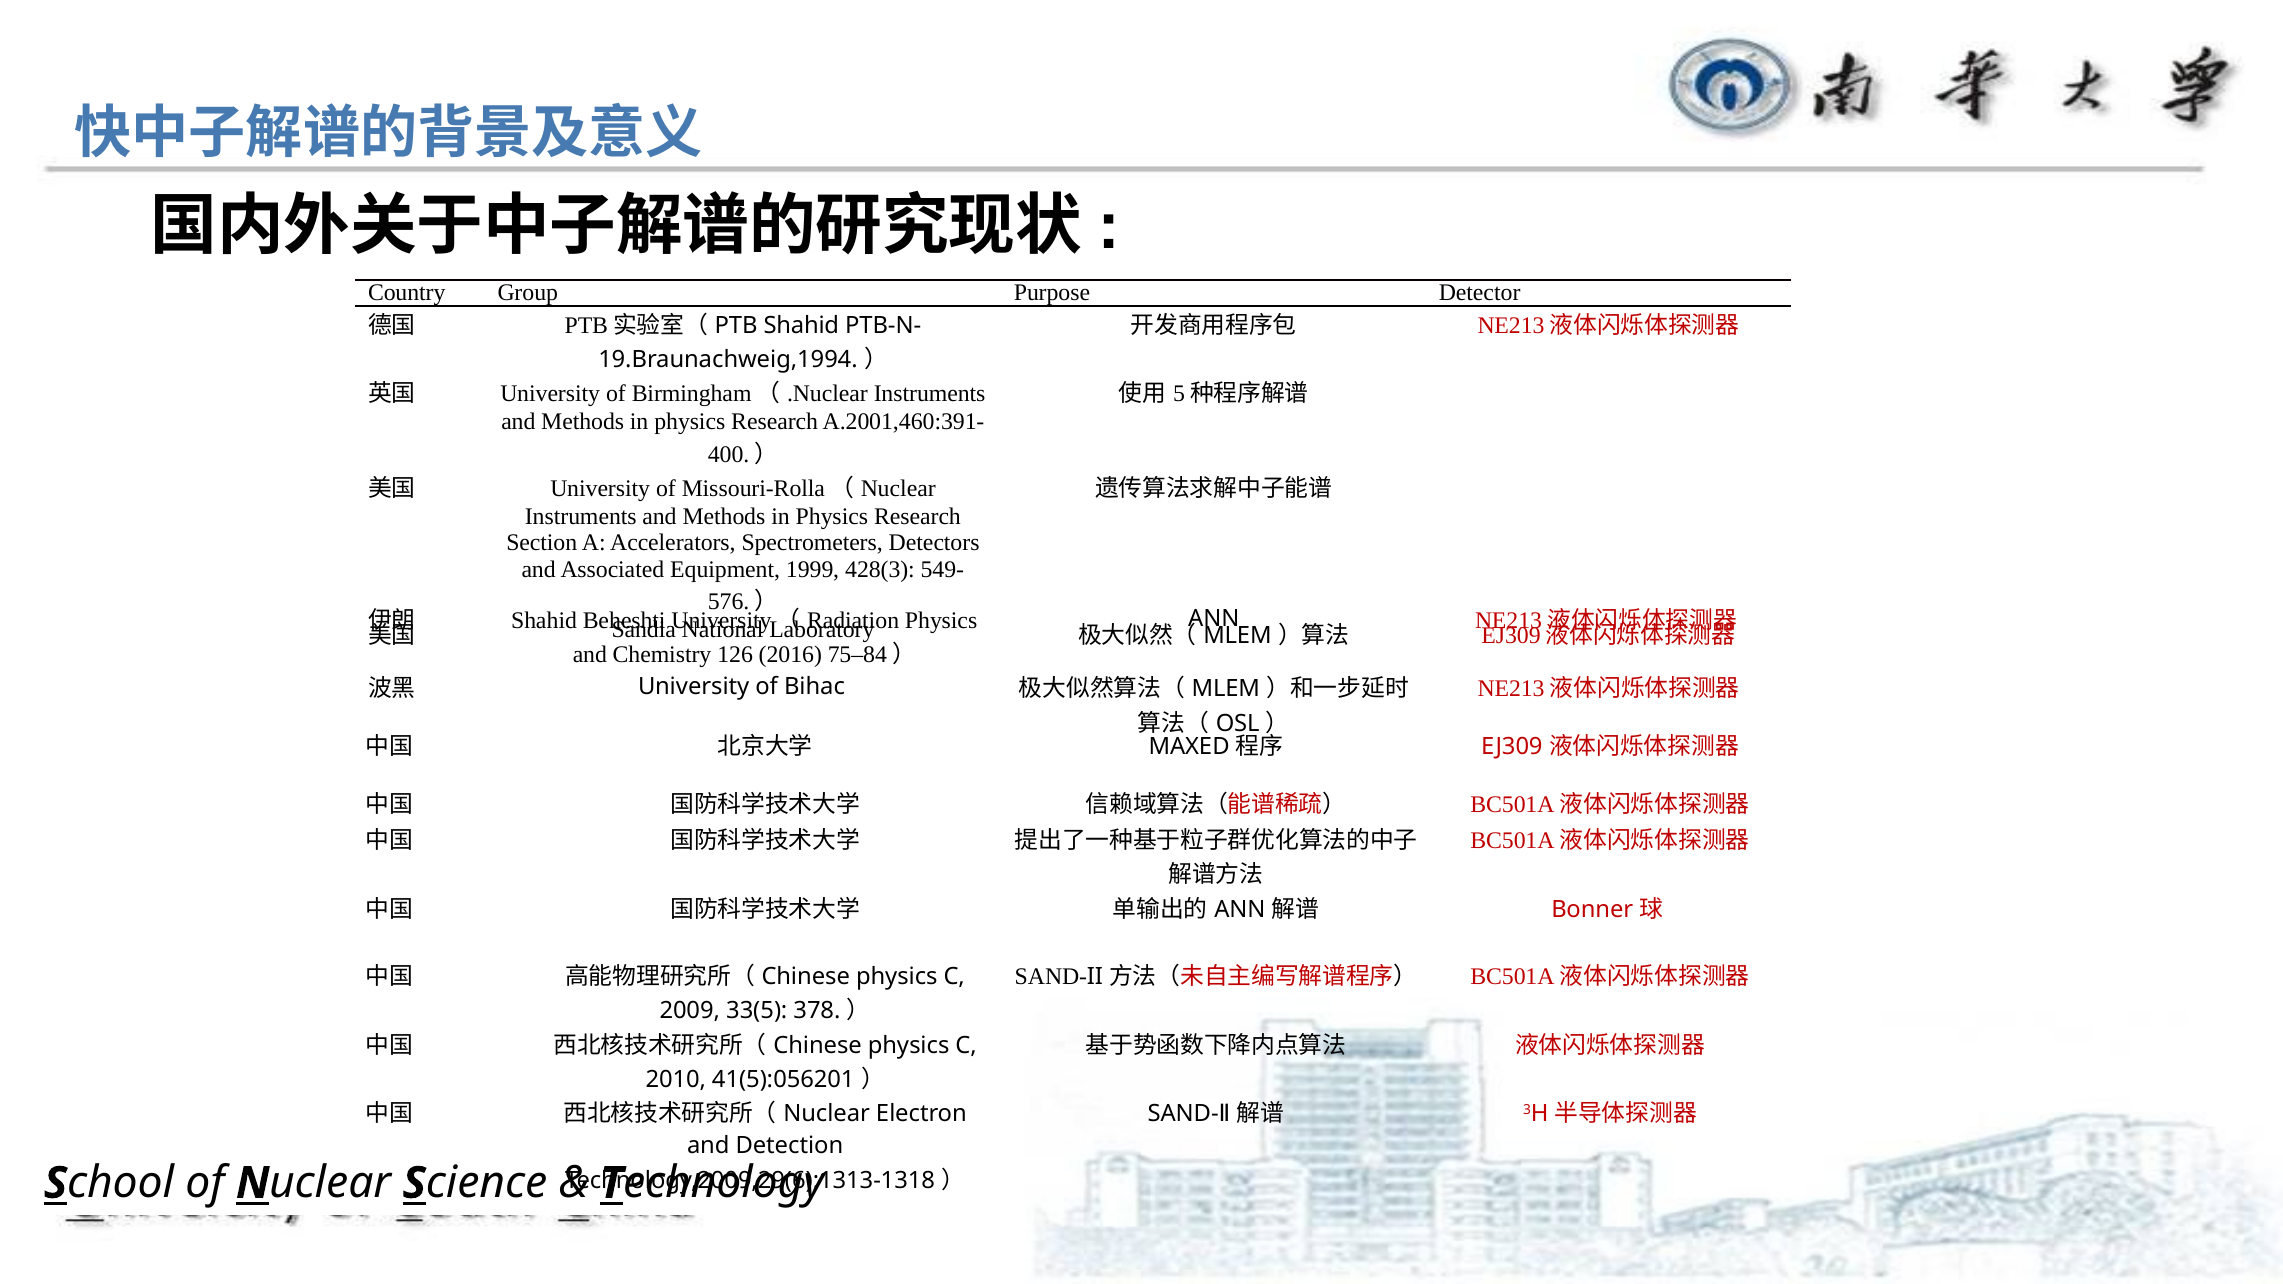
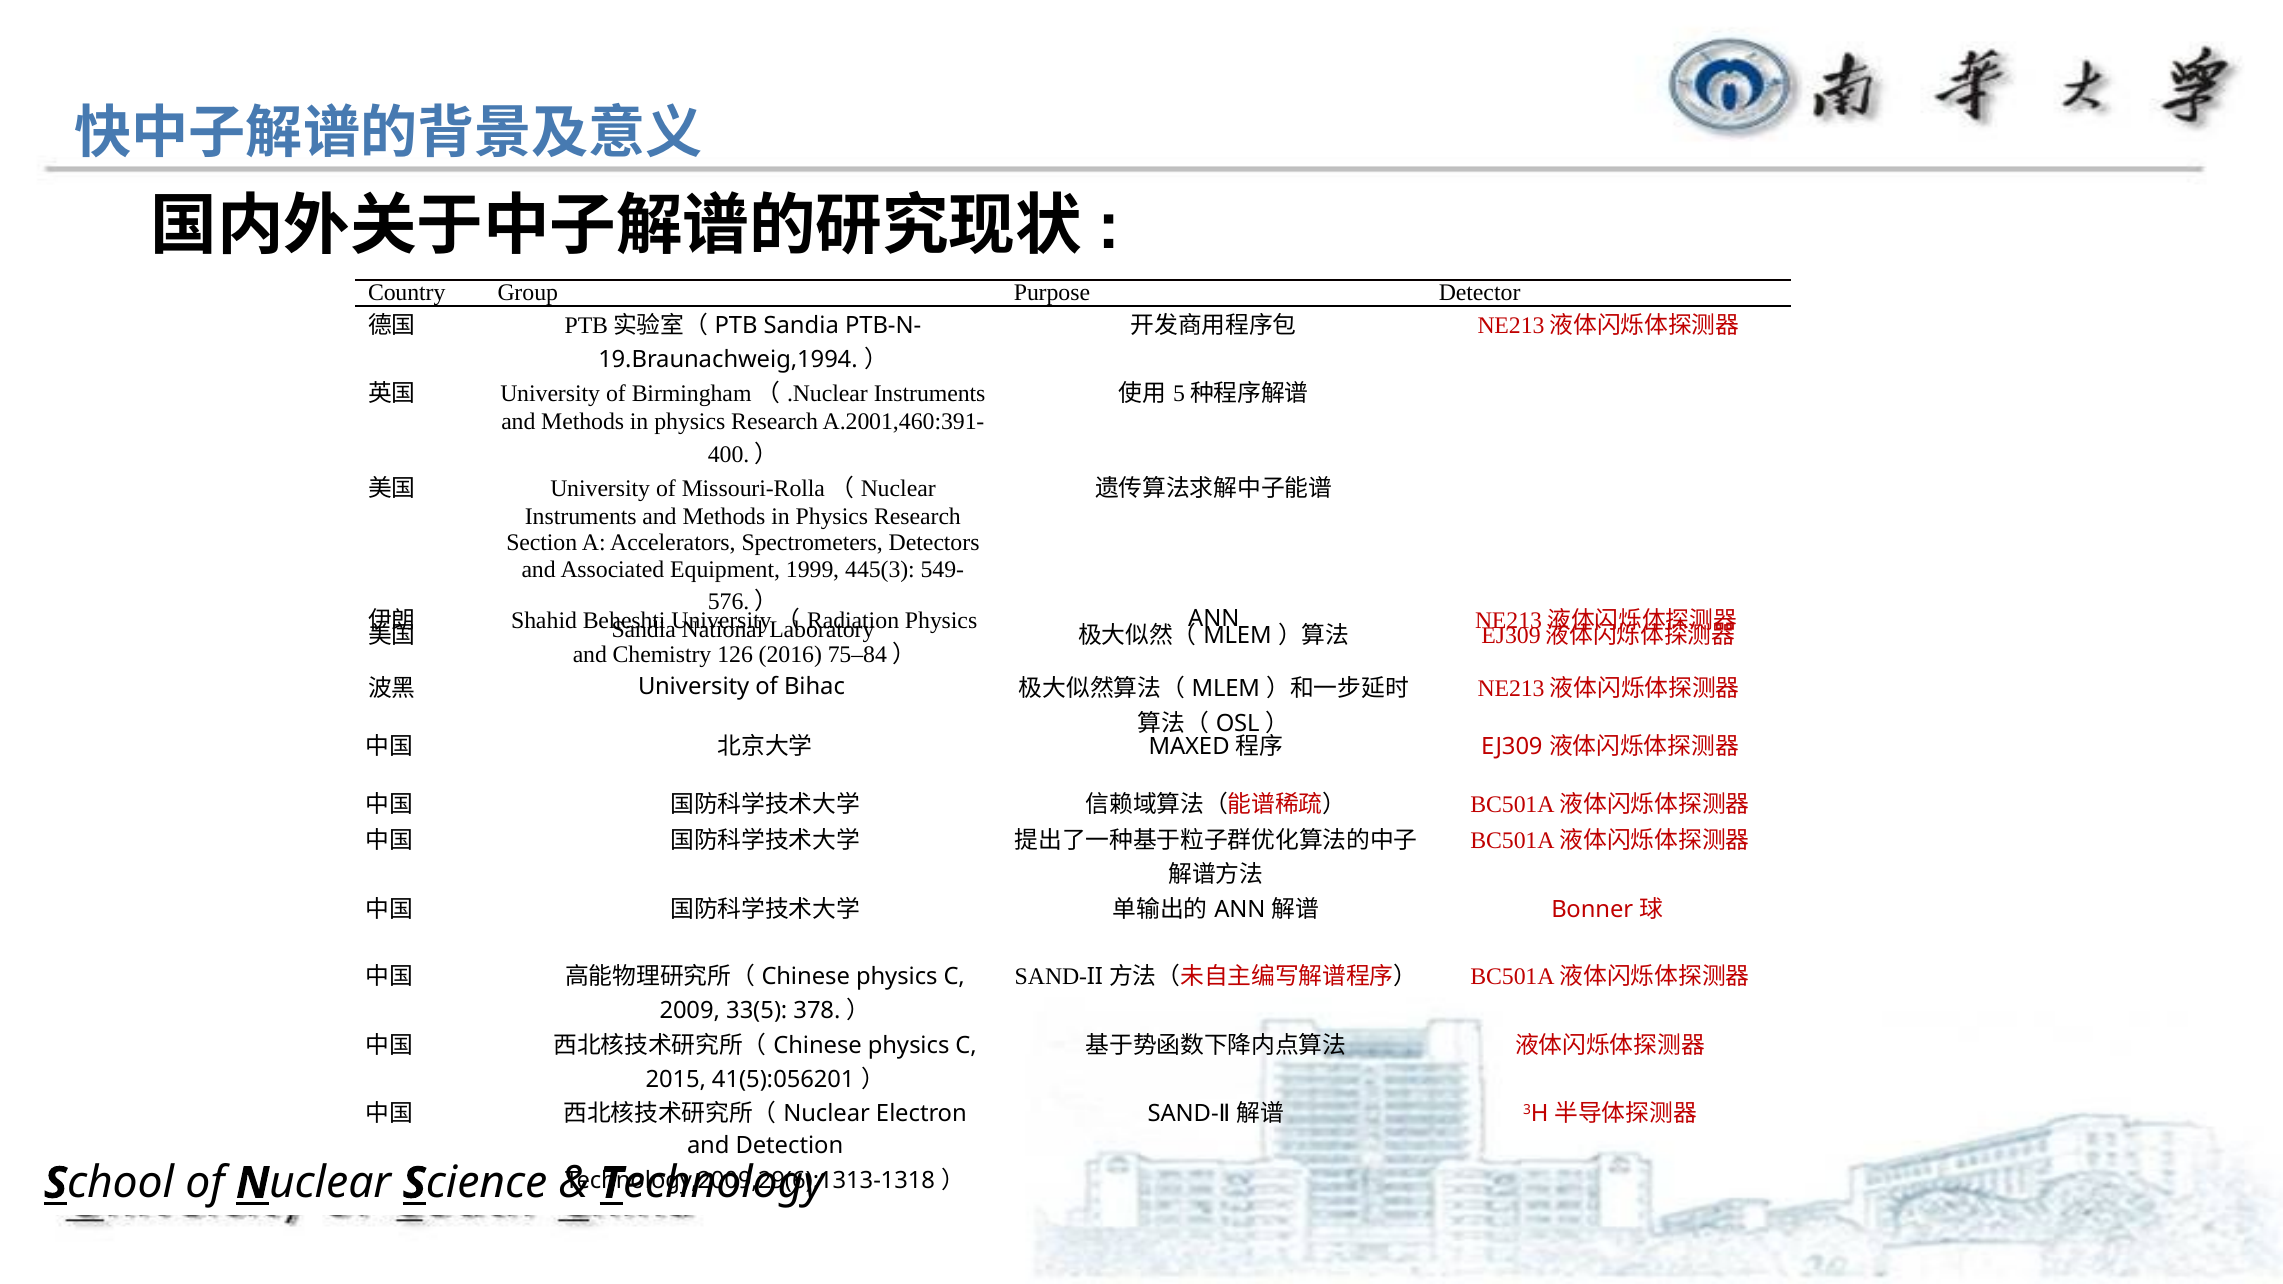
Shahid at (801, 326): Shahid -> Sandia
428(3: 428(3 -> 445(3
2010: 2010 -> 2015
